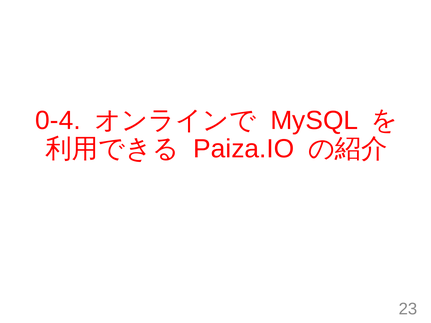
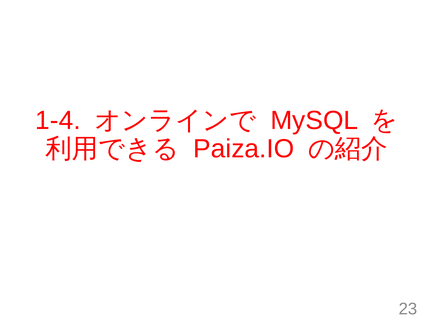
0-4: 0-4 -> 1-4
